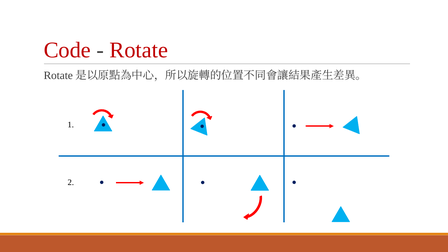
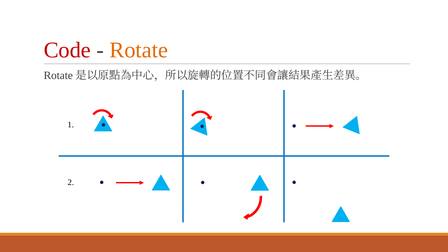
Rotate colour: red -> orange
